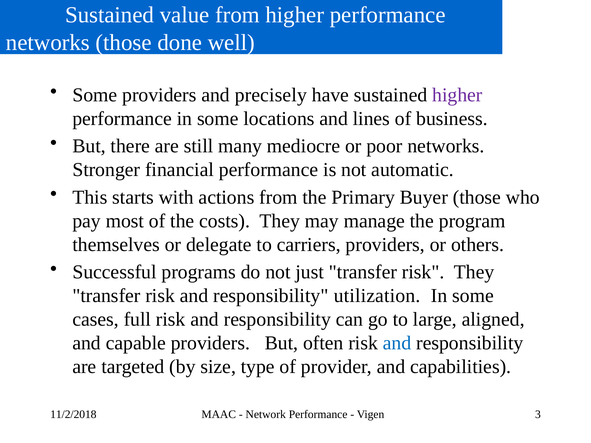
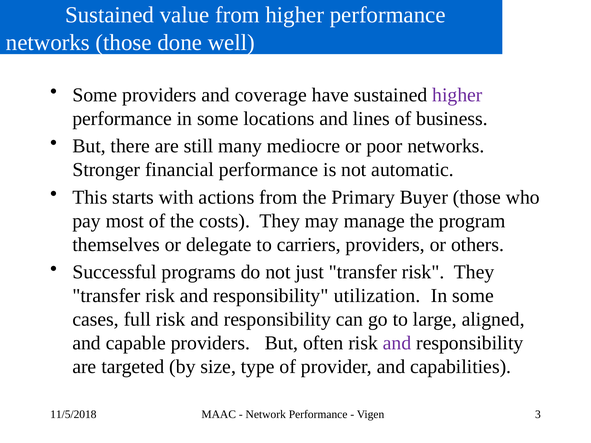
precisely: precisely -> coverage
and at (397, 343) colour: blue -> purple
11/2/2018: 11/2/2018 -> 11/5/2018
